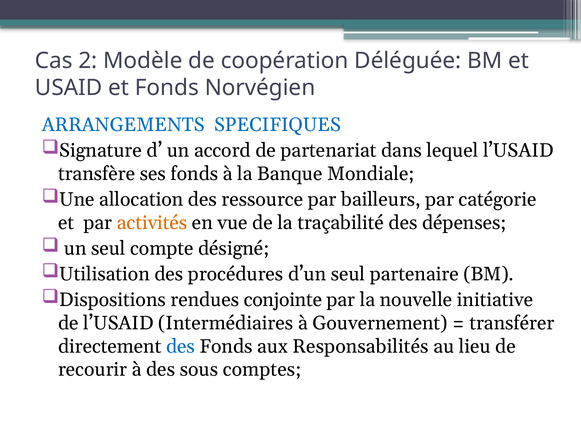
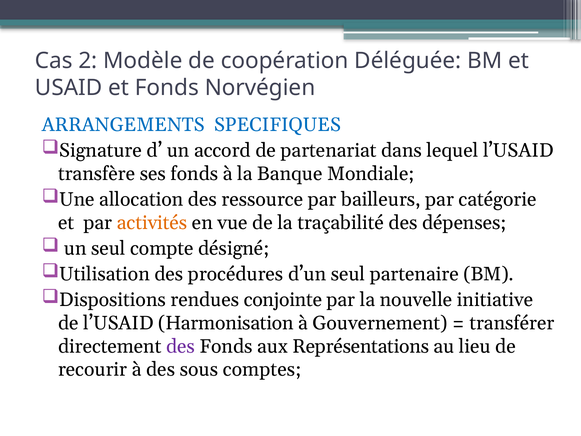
Intermédiaires: Intermédiaires -> Harmonisation
des at (181, 346) colour: blue -> purple
Responsabilités: Responsabilités -> Représentations
